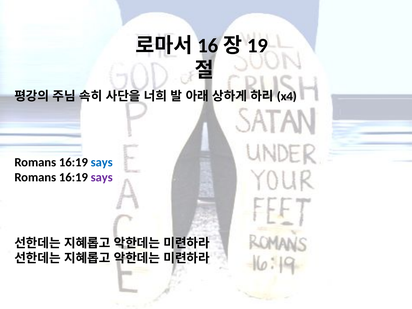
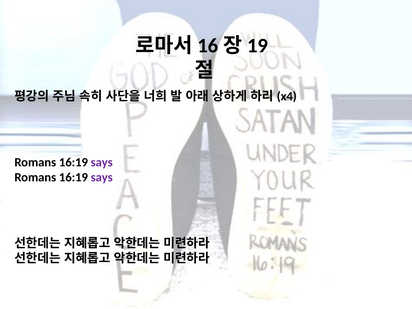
says at (102, 162) colour: blue -> purple
